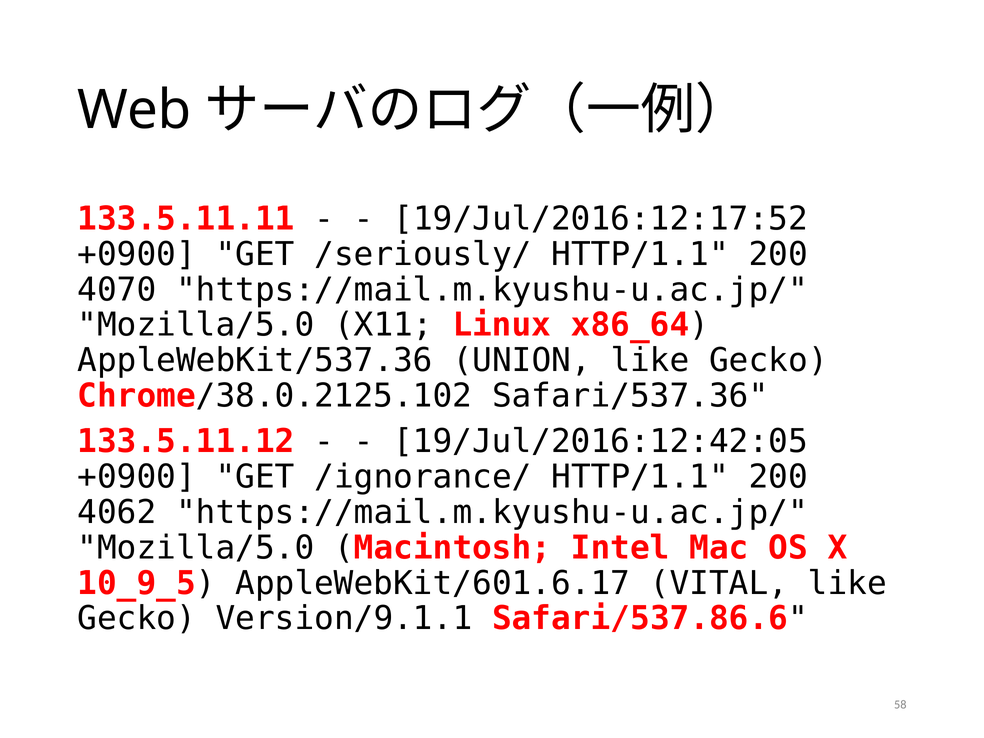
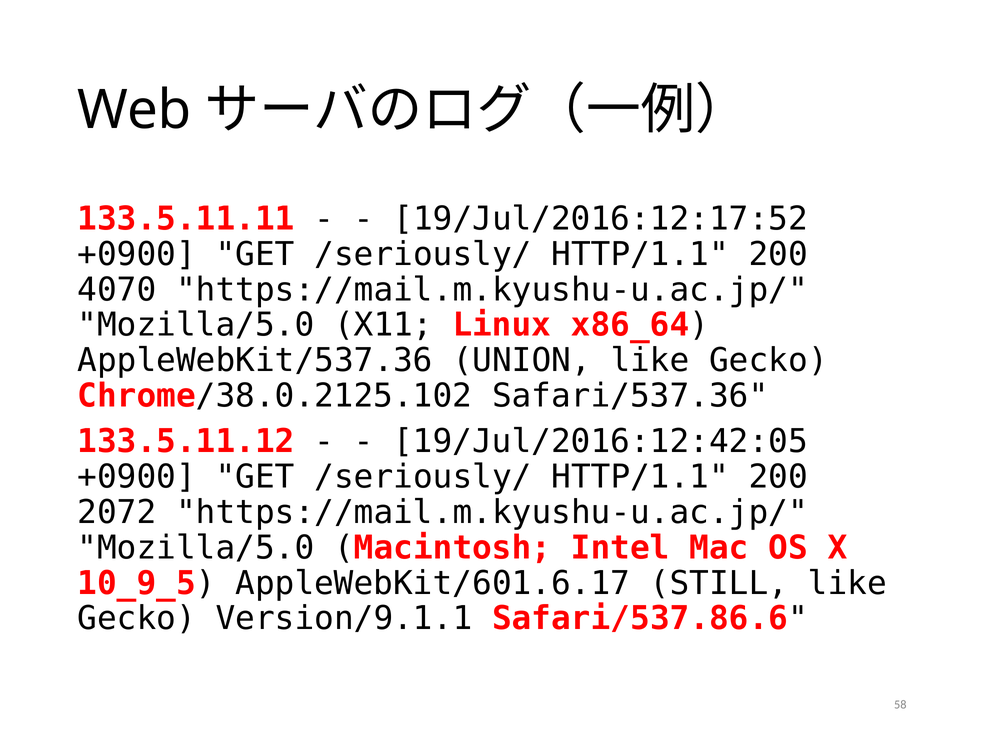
/ignorance/ at (423, 477): /ignorance/ -> /seriously/
4062: 4062 -> 2072
VITAL: VITAL -> STILL
